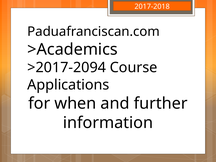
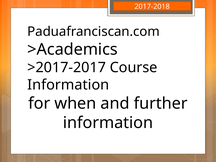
>2017-2094: >2017-2094 -> >2017-2017
Applications at (68, 85): Applications -> Information
